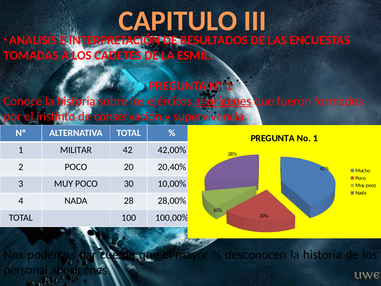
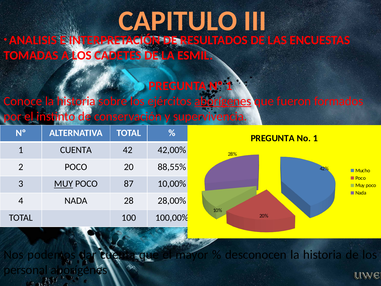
1 MILITAR: MILITAR -> CUENTA
20,40%: 20,40% -> 88,55%
MUY at (64, 184) underline: none -> present
30: 30 -> 87
